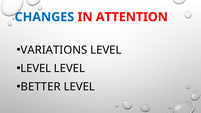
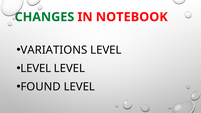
CHANGES colour: blue -> green
ATTENTION: ATTENTION -> NOTEBOOK
BETTER: BETTER -> FOUND
